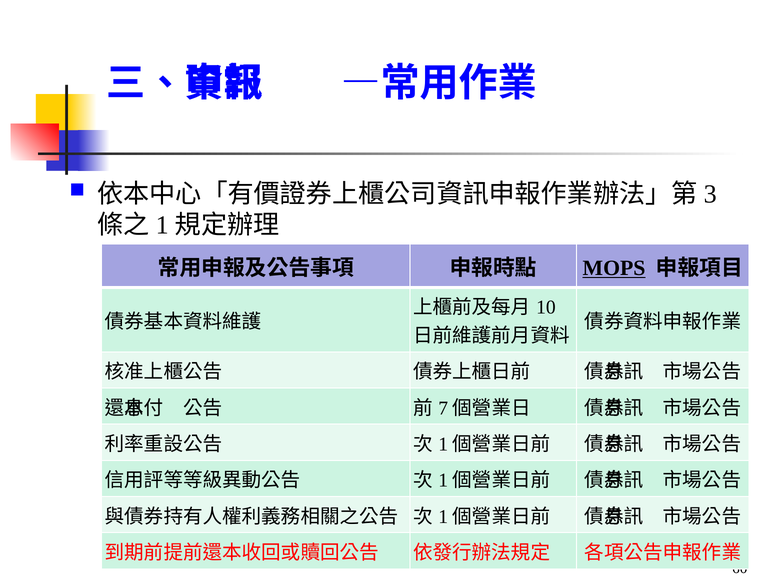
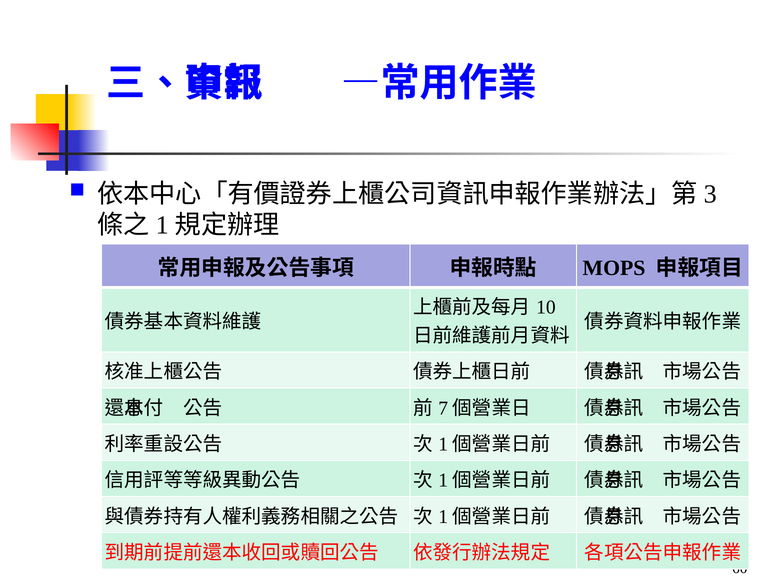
MOPS underline: present -> none
